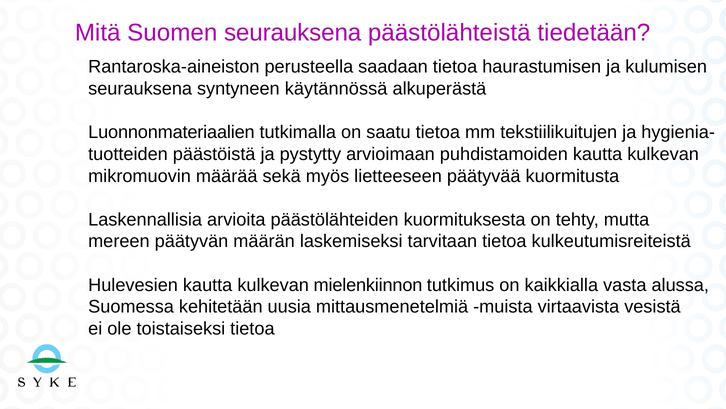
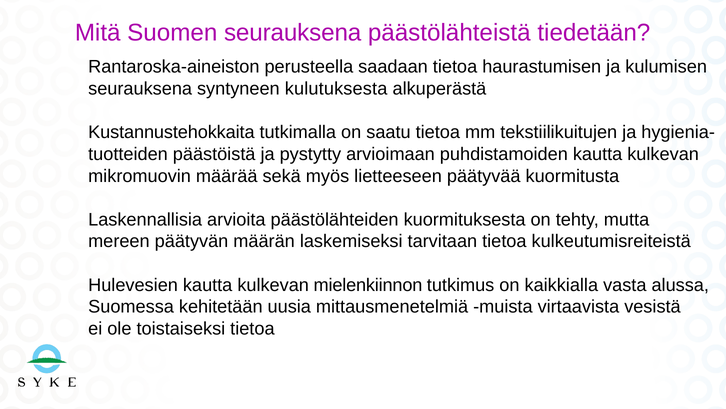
käytännössä: käytännössä -> kulutuksesta
Luonnonmateriaalien: Luonnonmateriaalien -> Kustannustehokkaita
